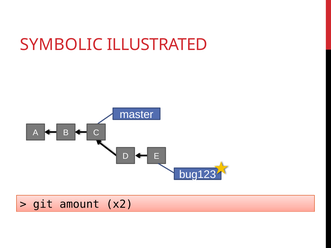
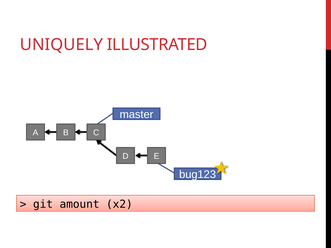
SYMBOLIC: SYMBOLIC -> UNIQUELY
